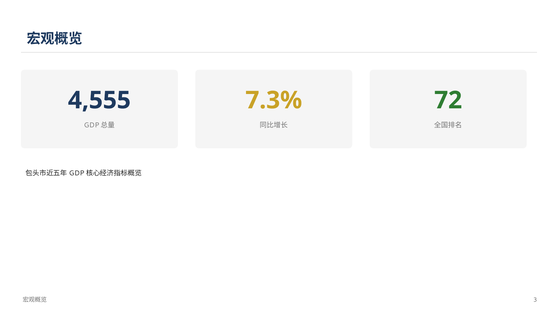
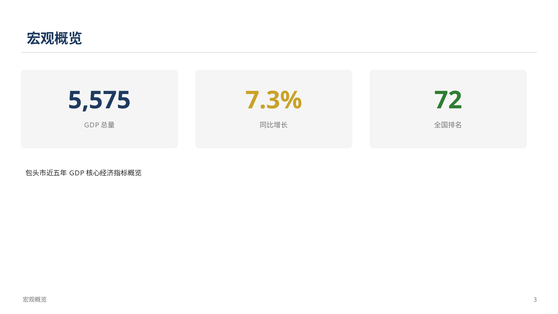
4,555: 4,555 -> 5,575
